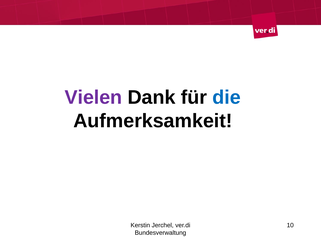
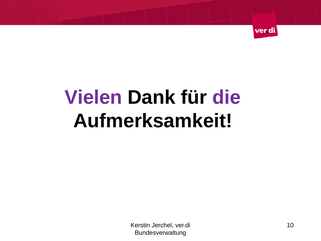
die colour: blue -> purple
